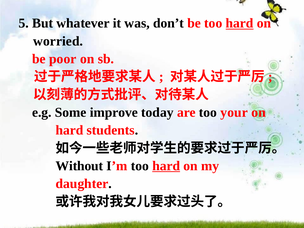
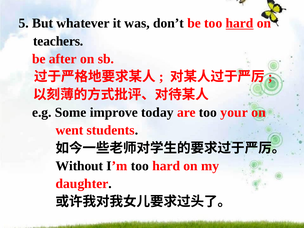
worried: worried -> teachers
poor: poor -> after
hard at (70, 130): hard -> went
hard at (166, 166) underline: present -> none
